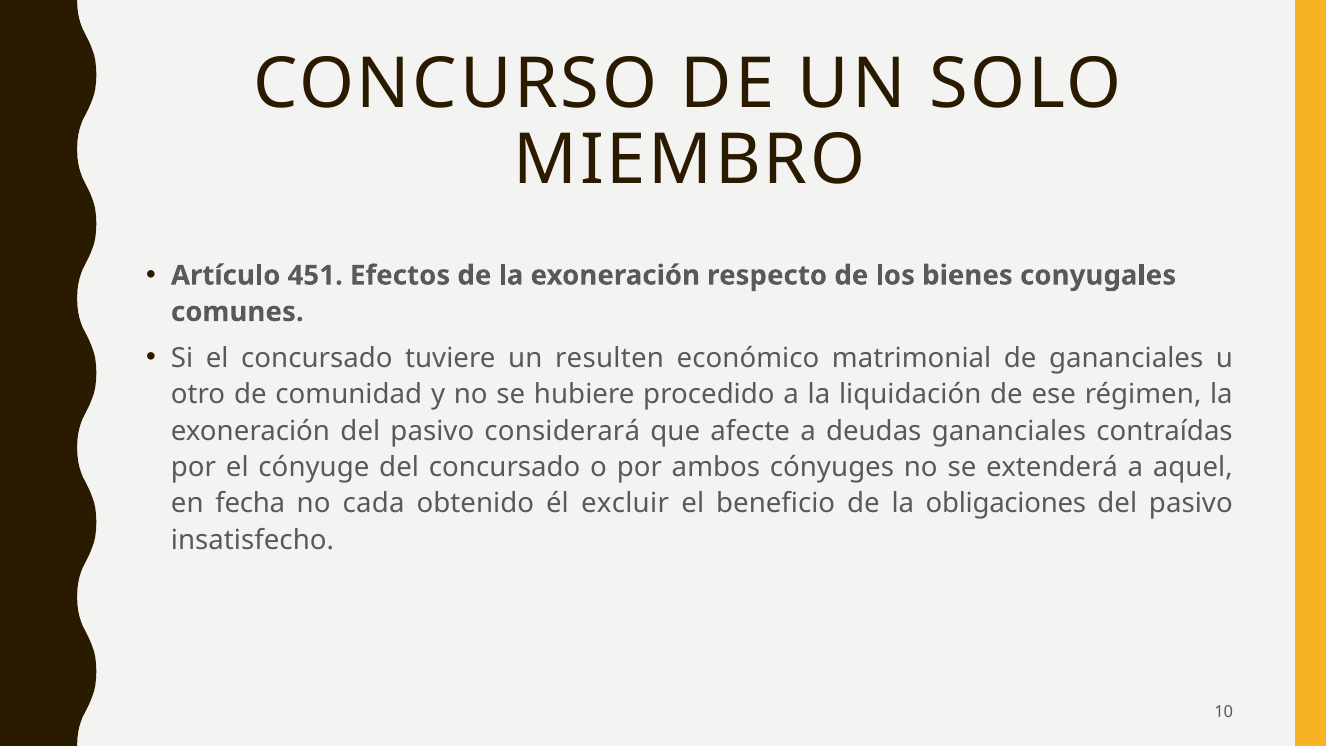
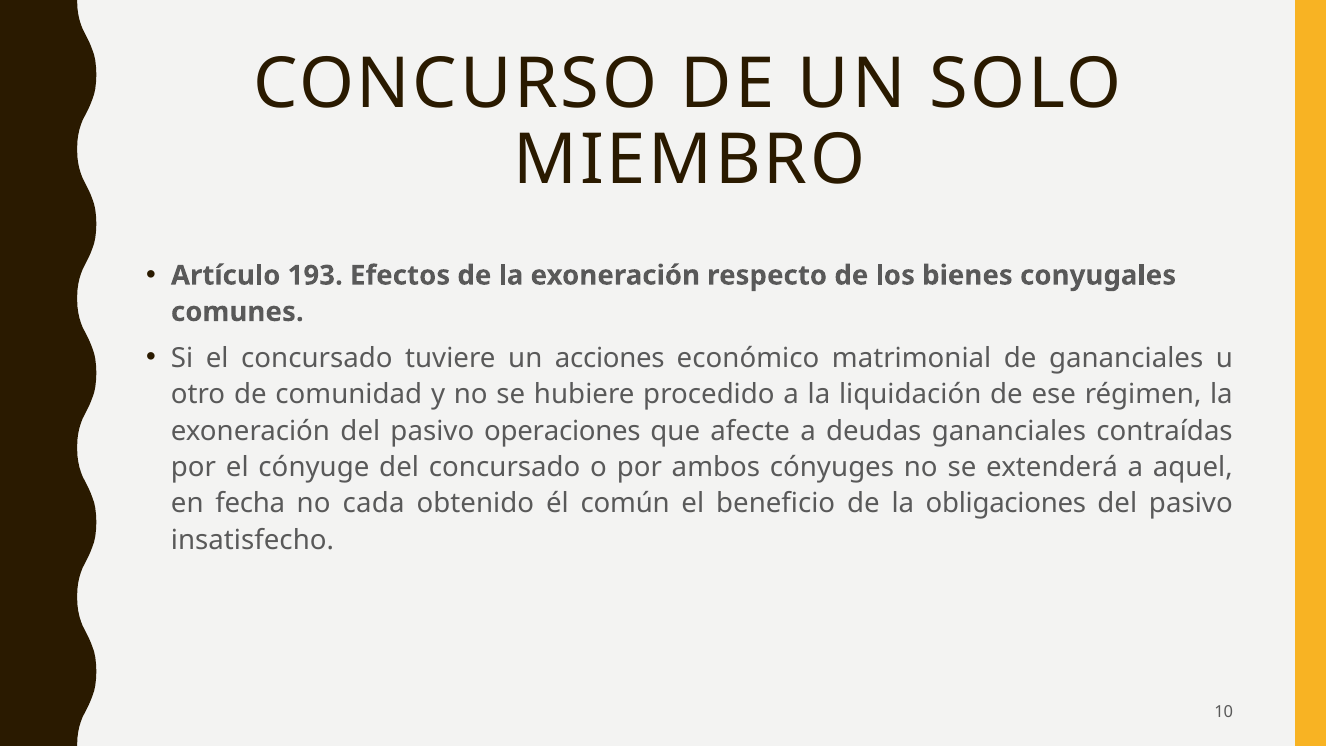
451: 451 -> 193
resulten: resulten -> acciones
considerará: considerará -> operaciones
excluir: excluir -> común
